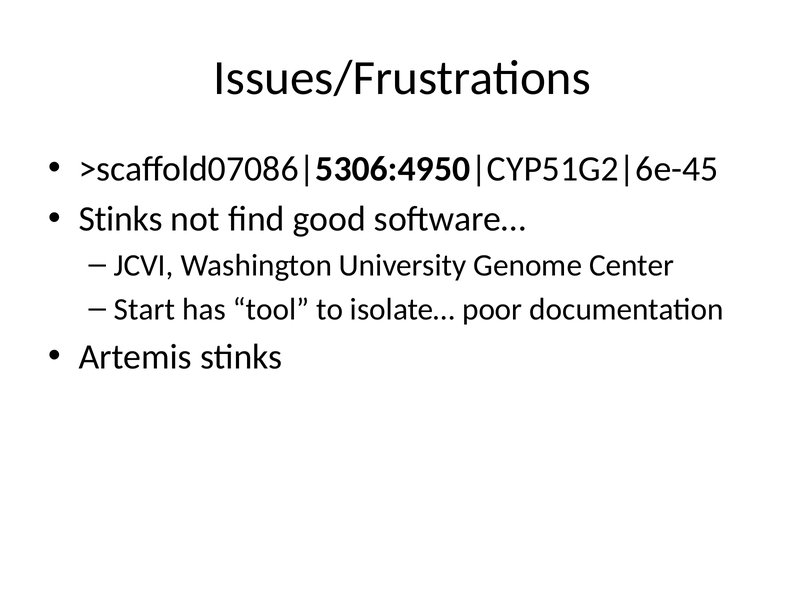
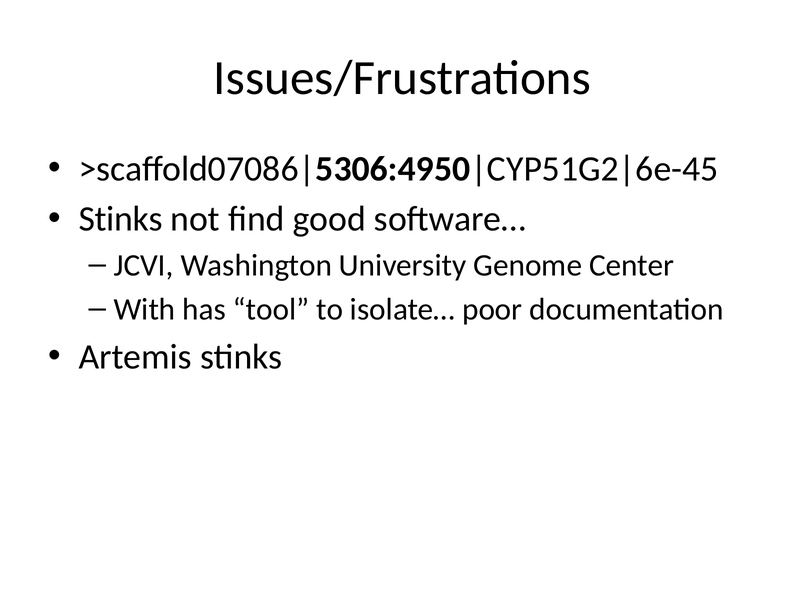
Start: Start -> With
